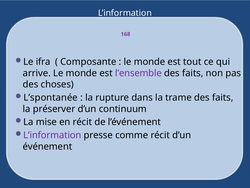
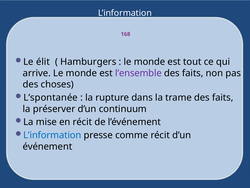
ifra: ifra -> élit
Composante: Composante -> Hamburgers
L’information at (52, 135) colour: purple -> blue
